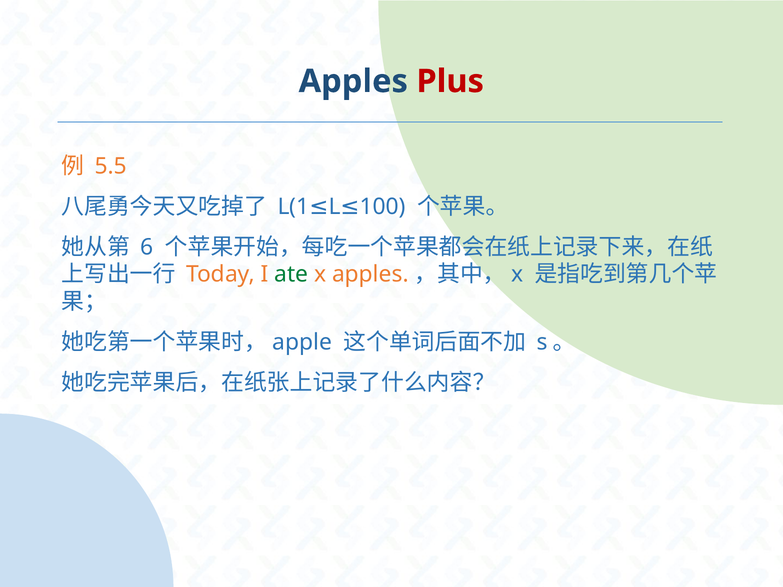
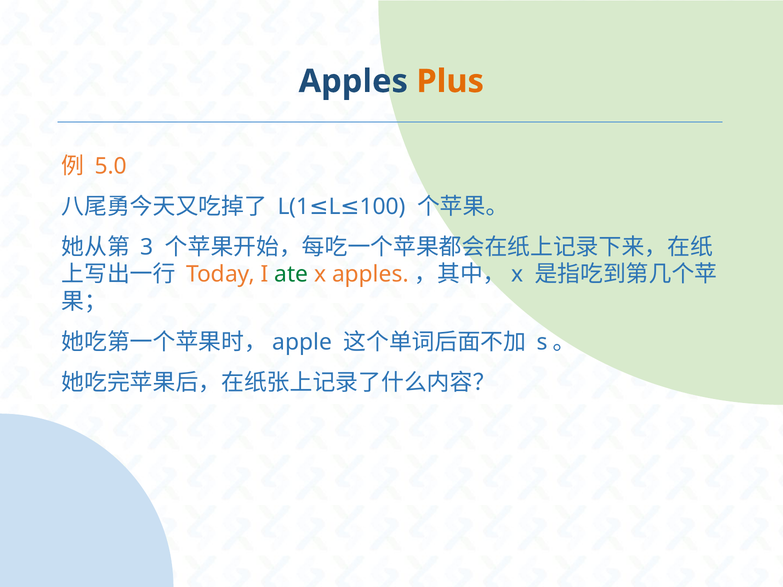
Plus colour: red -> orange
5.5: 5.5 -> 5.0
6: 6 -> 3
